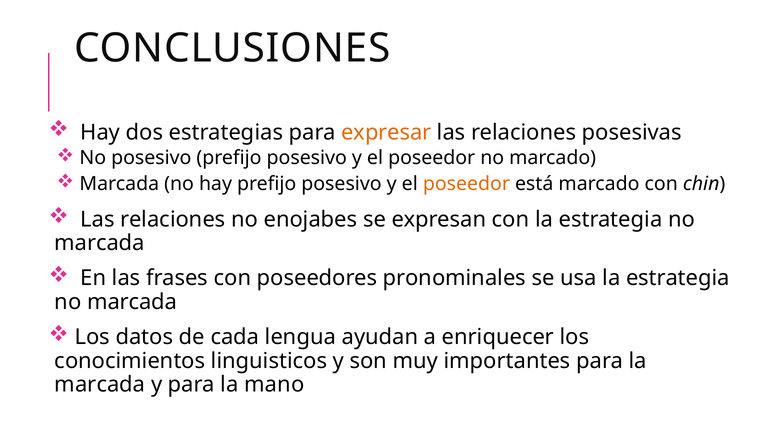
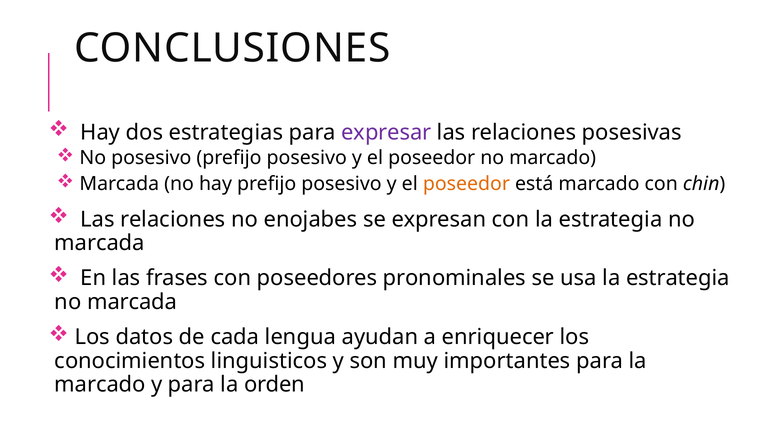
expresar colour: orange -> purple
marcada at (100, 385): marcada -> marcado
mano: mano -> orden
